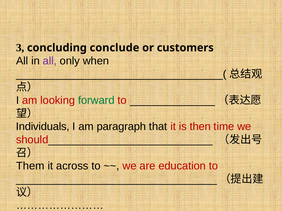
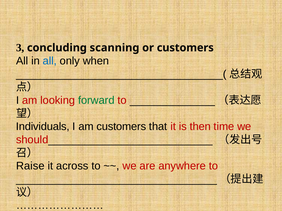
concluding conclude: conclude -> scanning
all at (50, 61) colour: purple -> blue
am paragraph: paragraph -> customers
Them: Them -> Raise
education: education -> anywhere
